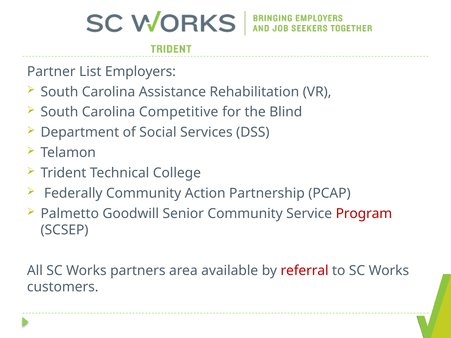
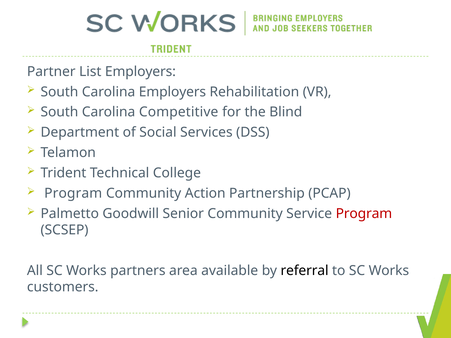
Carolina Assistance: Assistance -> Employers
Federally at (73, 193): Federally -> Program
referral colour: red -> black
